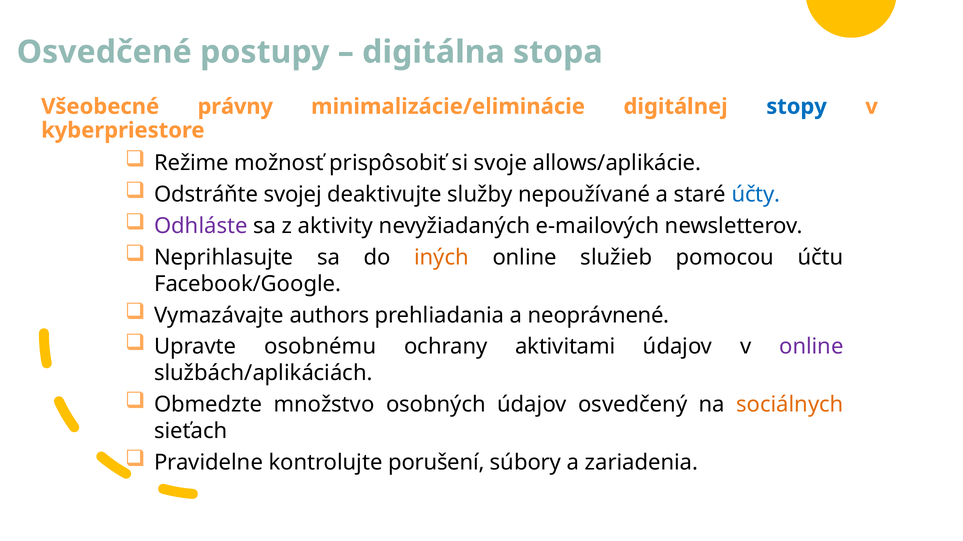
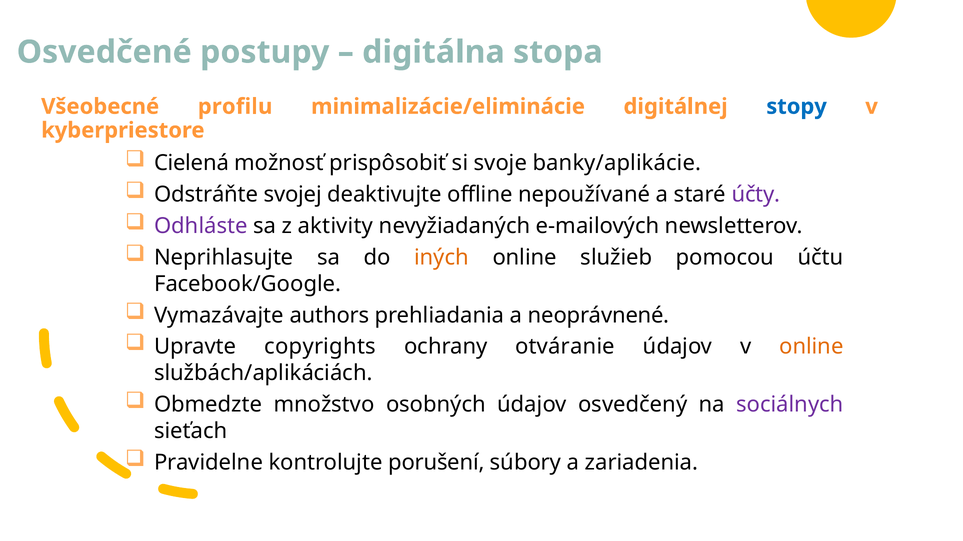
právny: právny -> profilu
Režime: Režime -> Cielená
allows/aplikácie: allows/aplikácie -> banky/aplikácie
služby: služby -> offline
účty colour: blue -> purple
osobnému: osobnému -> copyrights
aktivitami: aktivitami -> otváranie
online at (811, 347) colour: purple -> orange
sociálnych colour: orange -> purple
